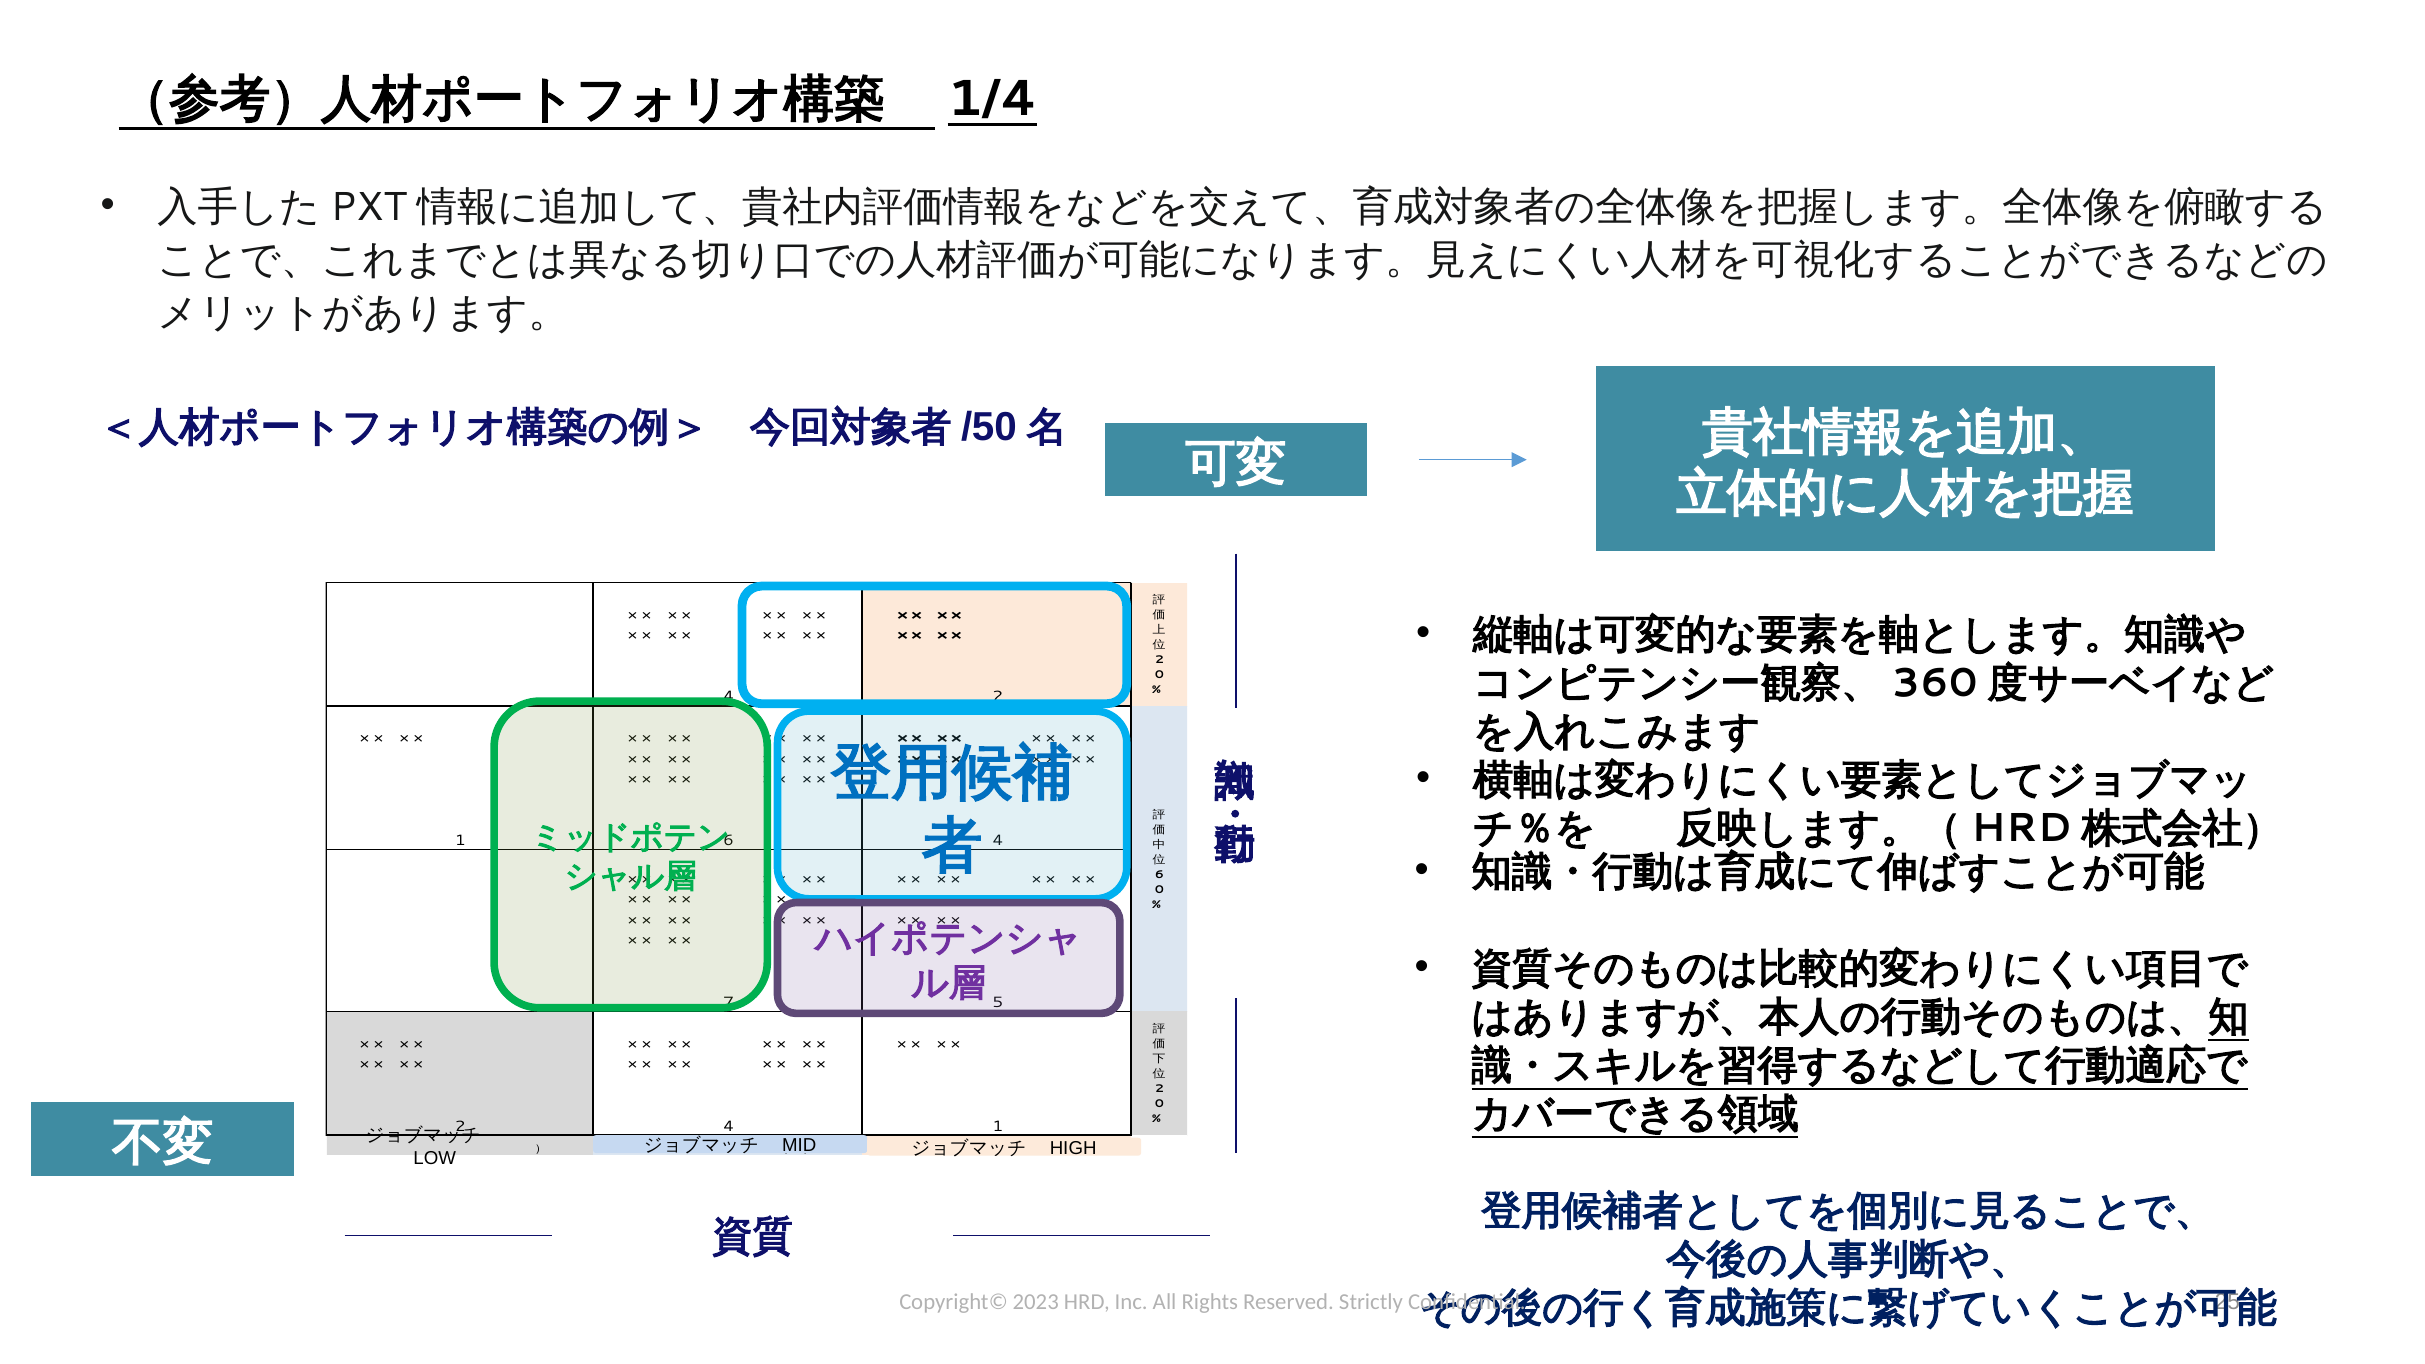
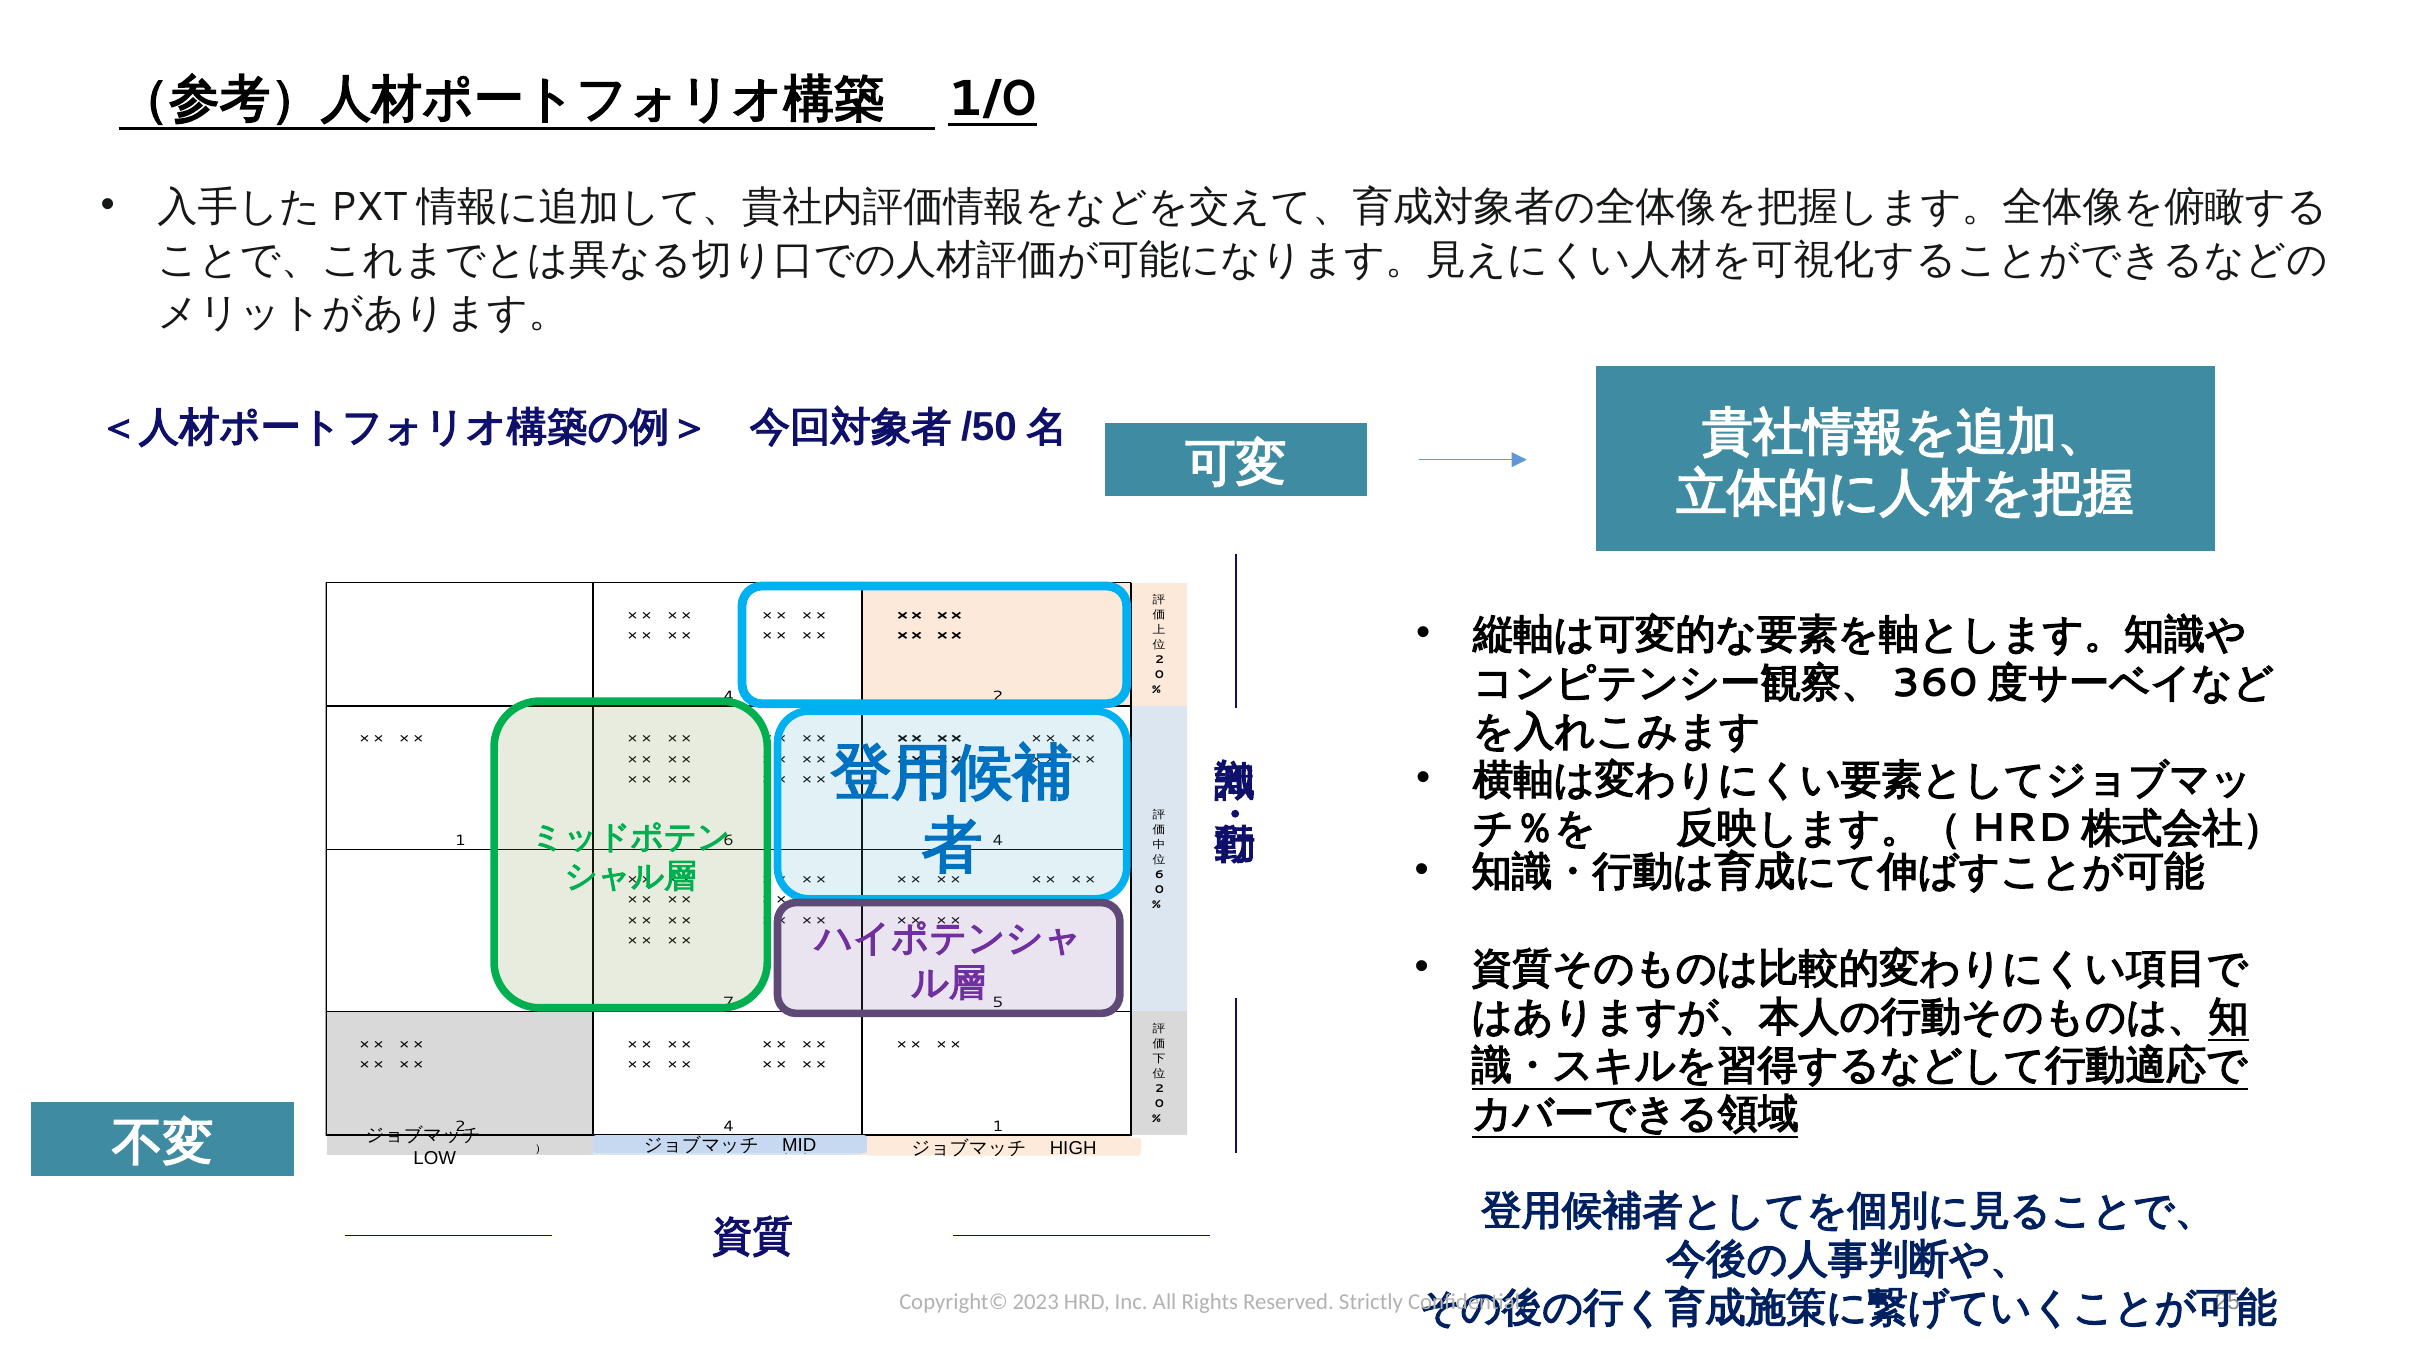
1/4: 1/4 -> 1/0
